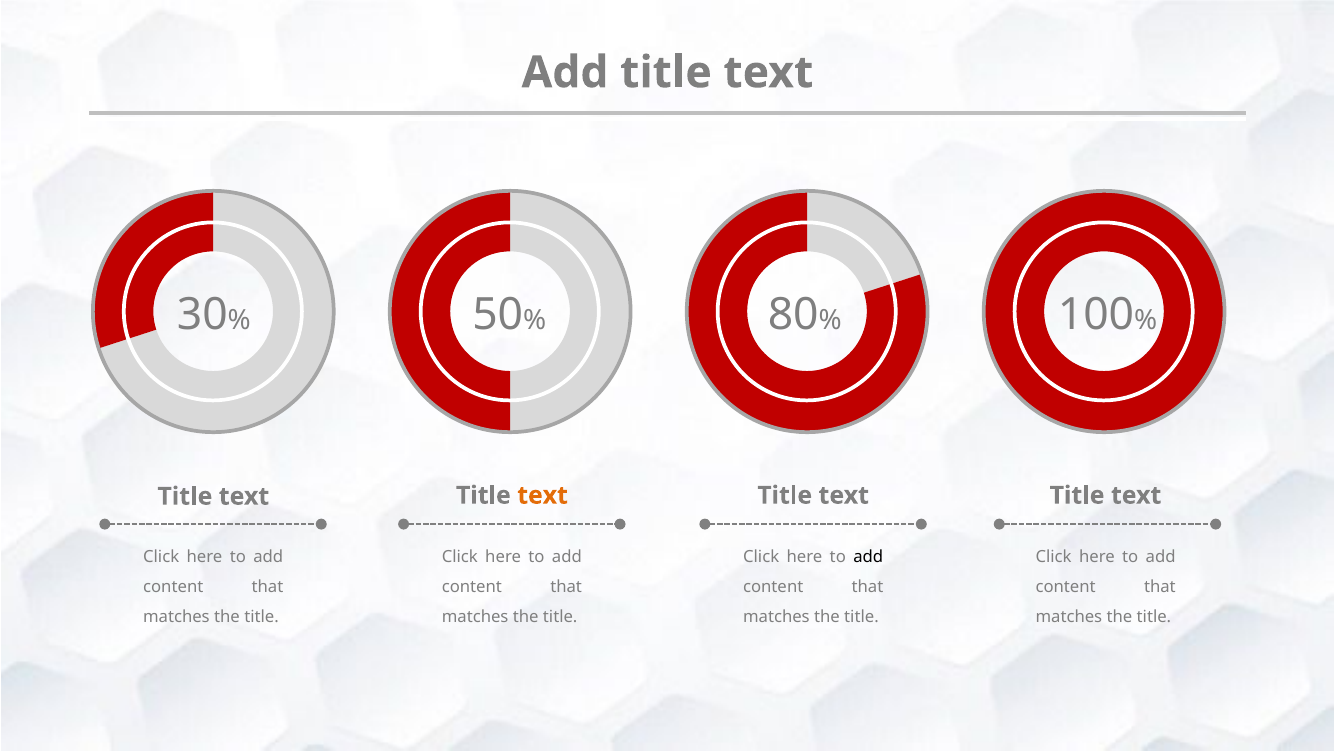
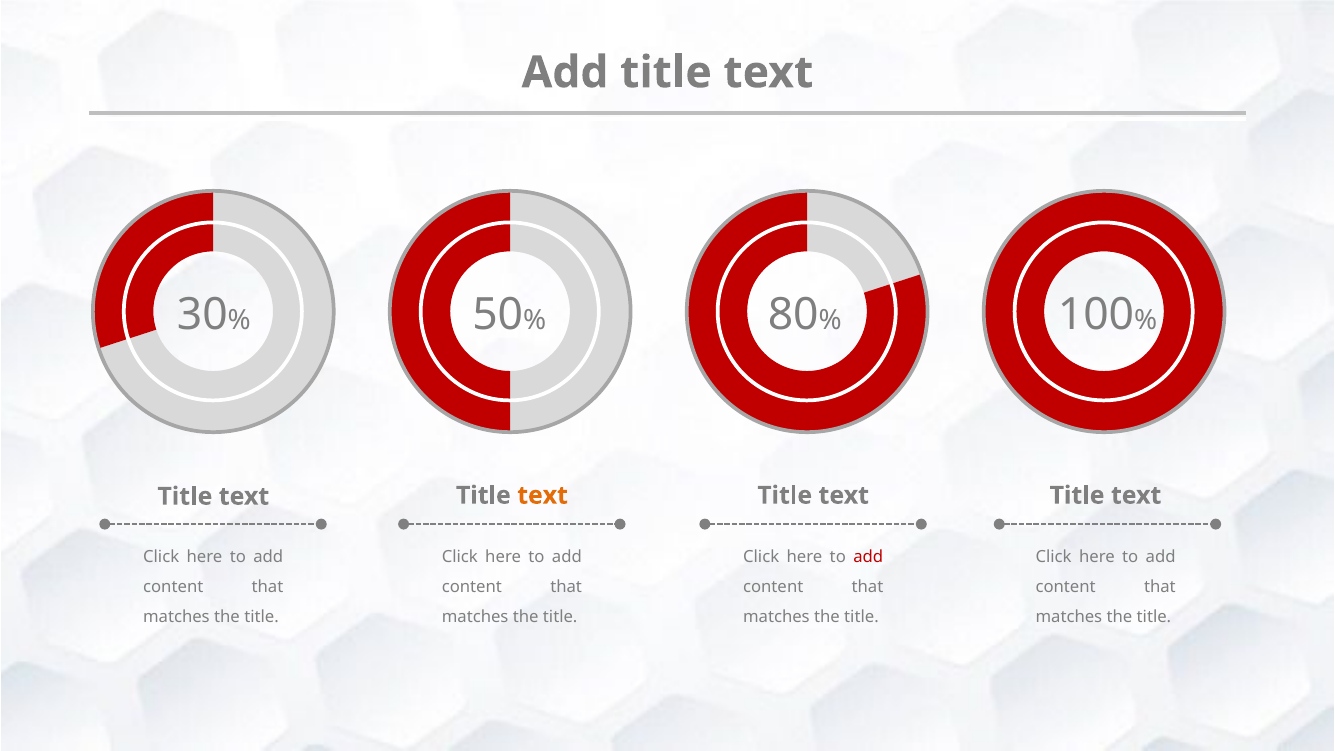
add at (868, 557) colour: black -> red
